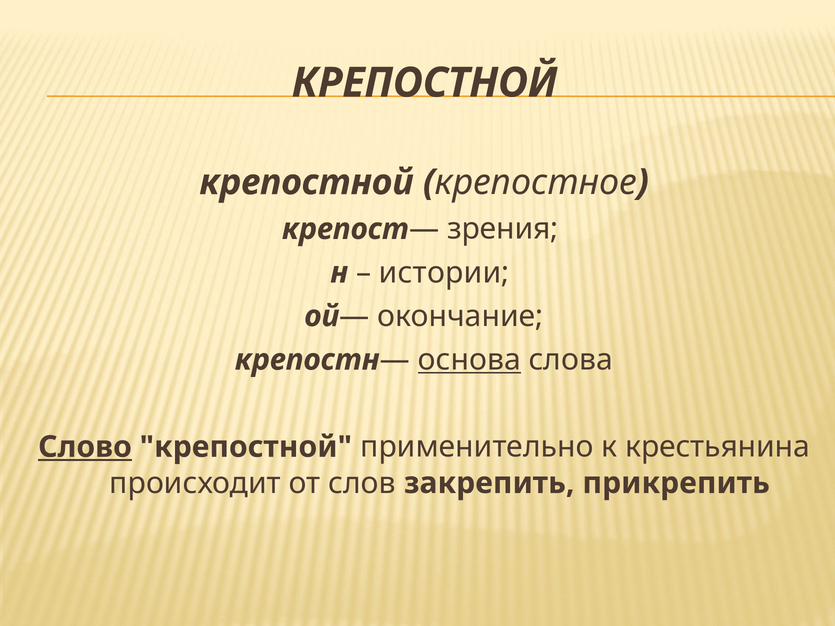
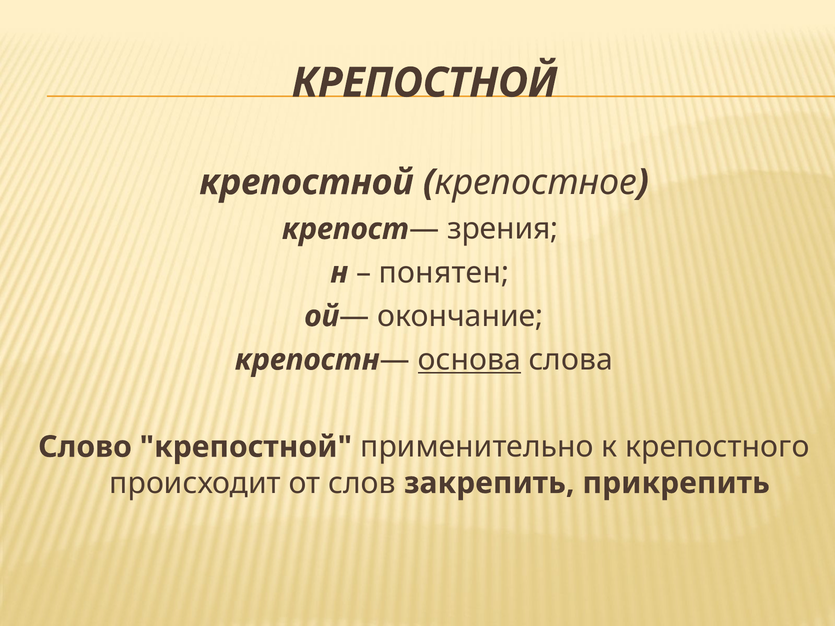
истории: истории -> понятен
Слово underline: present -> none
крестьянина: крестьянина -> крепостного
